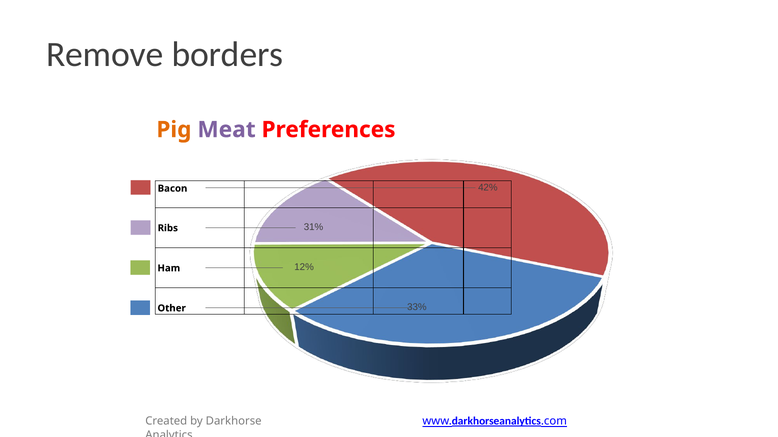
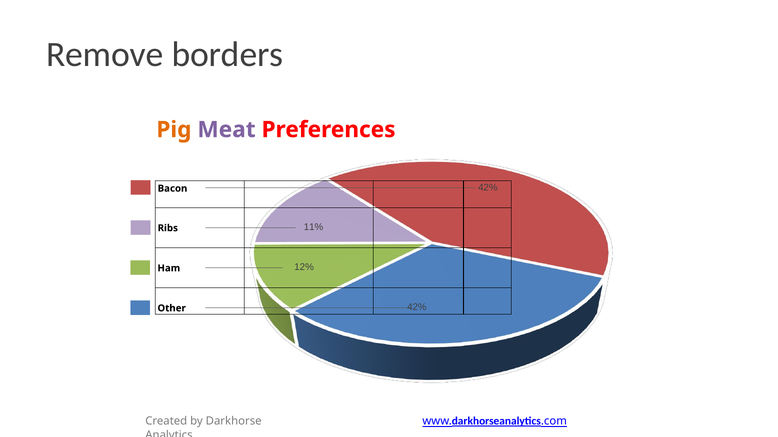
31%: 31% -> 11%
Other 33%: 33% -> 42%
